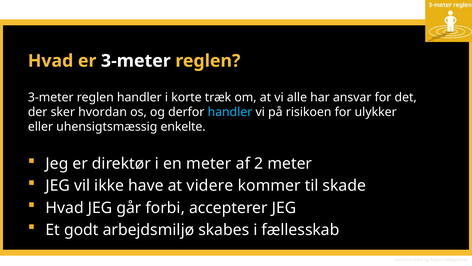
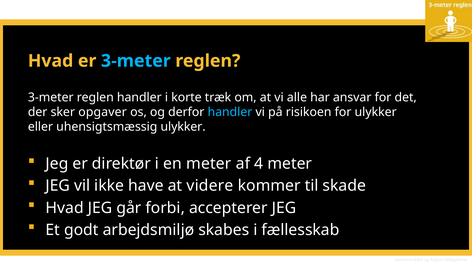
3-meter at (136, 61) colour: white -> light blue
hvordan: hvordan -> opgaver
uhensigtsmæssig enkelte: enkelte -> ulykker
2: 2 -> 4
